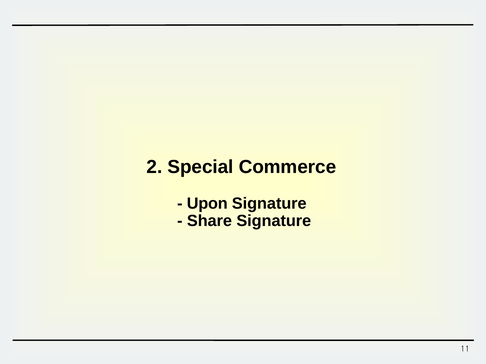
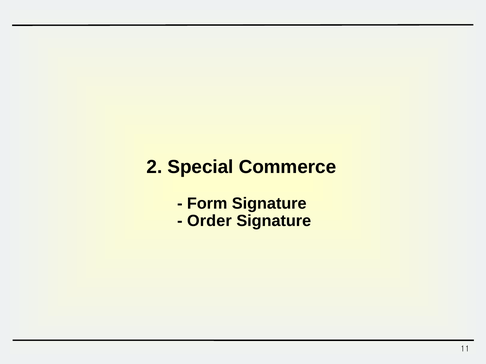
Upon: Upon -> Form
Share: Share -> Order
